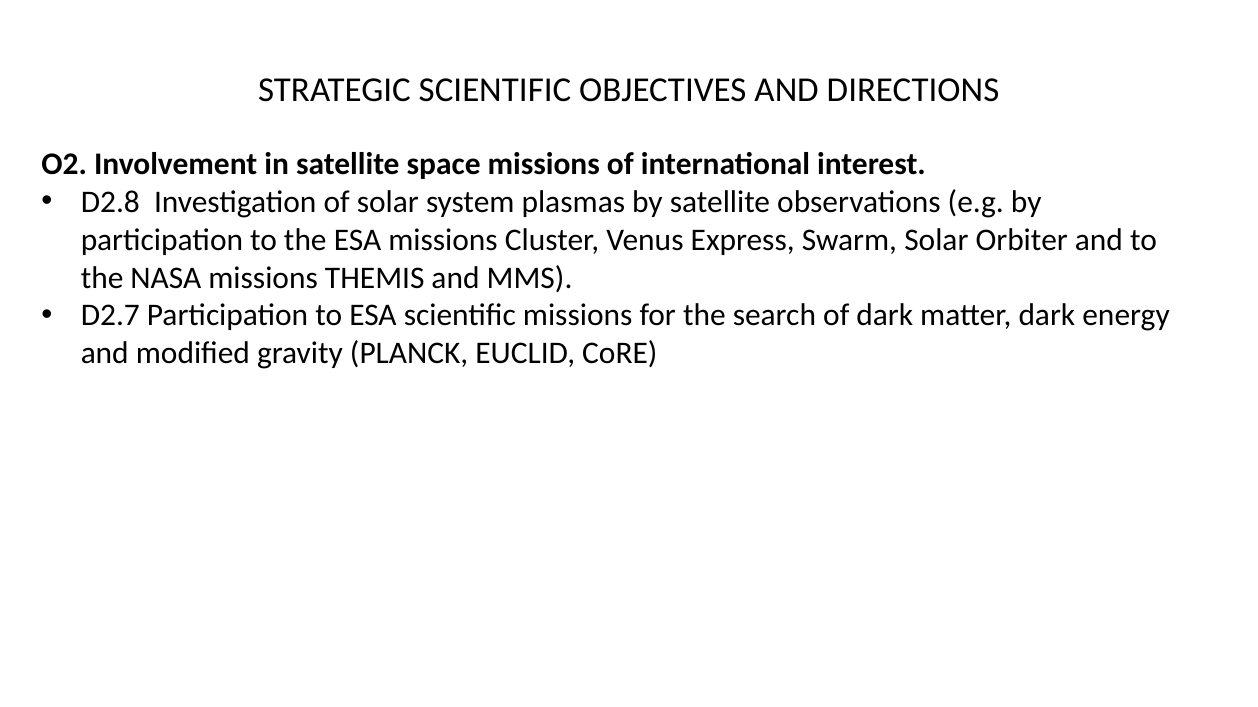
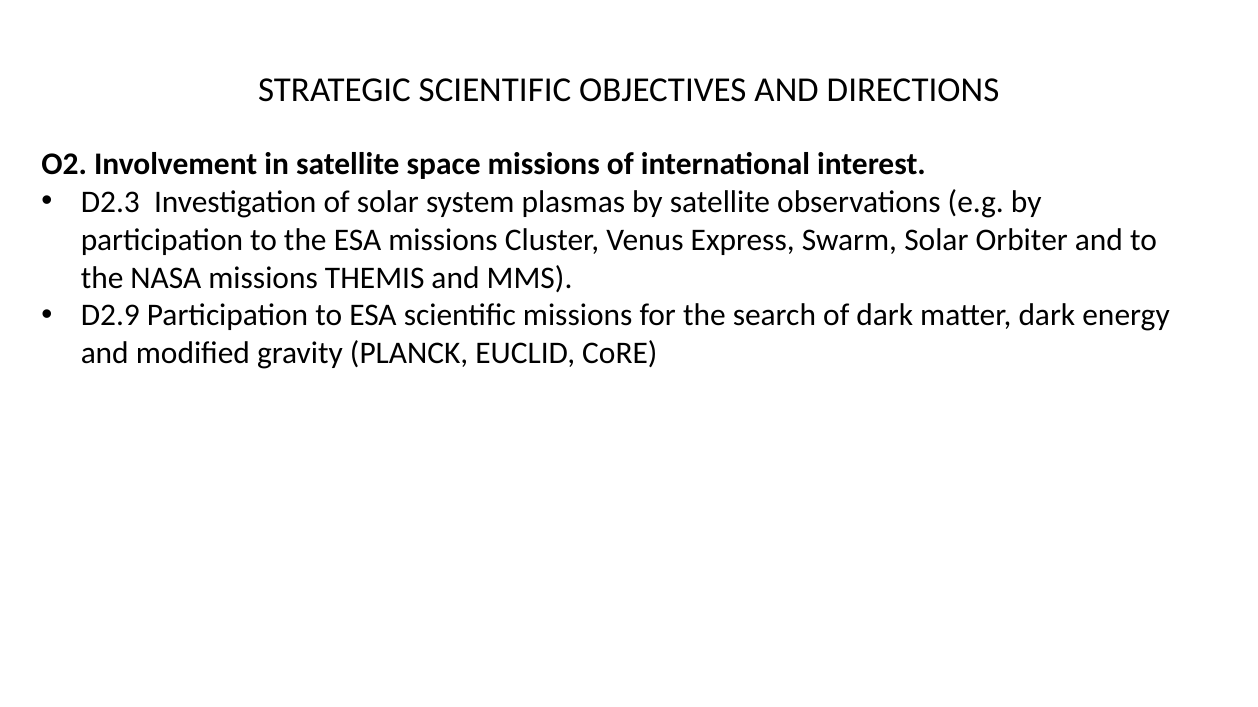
D2.8: D2.8 -> D2.3
D2.7: D2.7 -> D2.9
